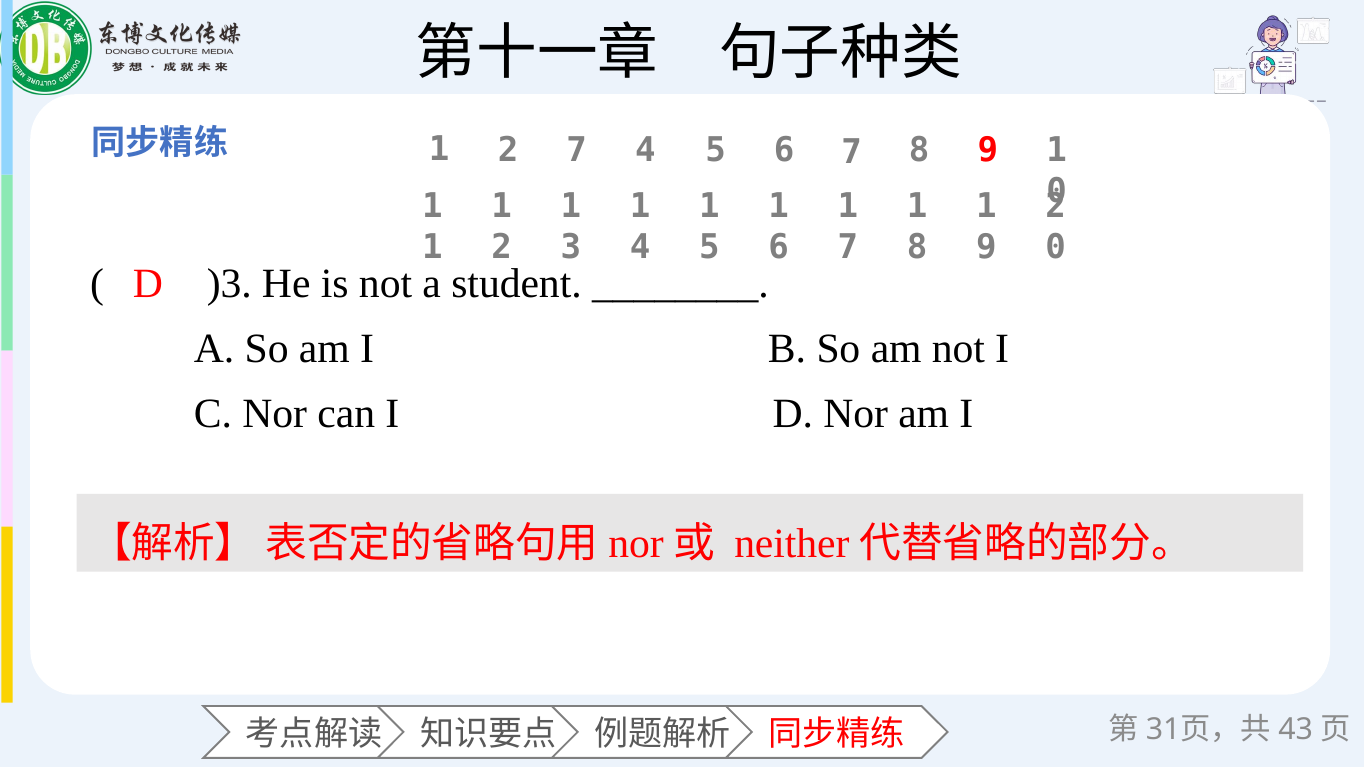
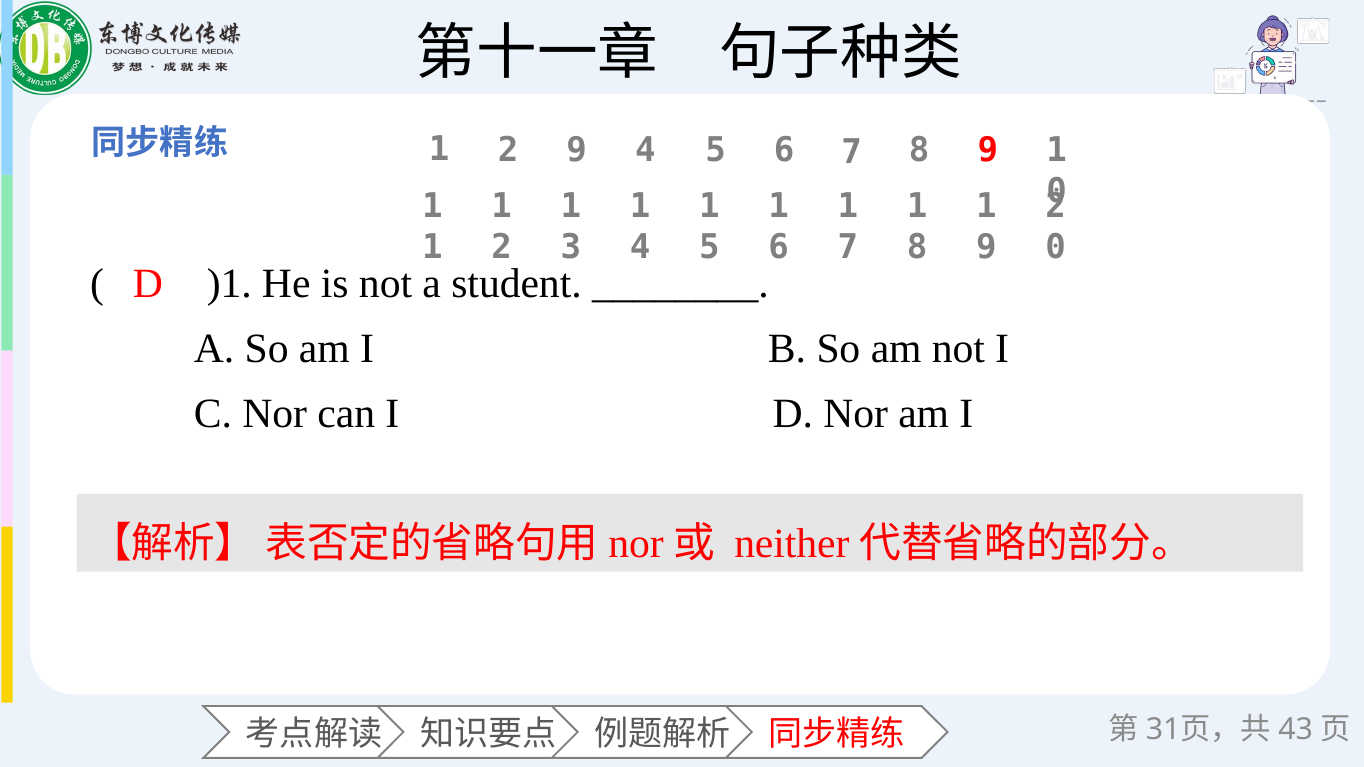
2 7: 7 -> 9
)3: )3 -> )1
